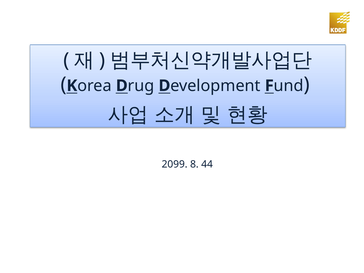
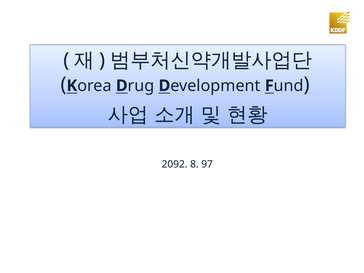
2099: 2099 -> 2092
44: 44 -> 97
